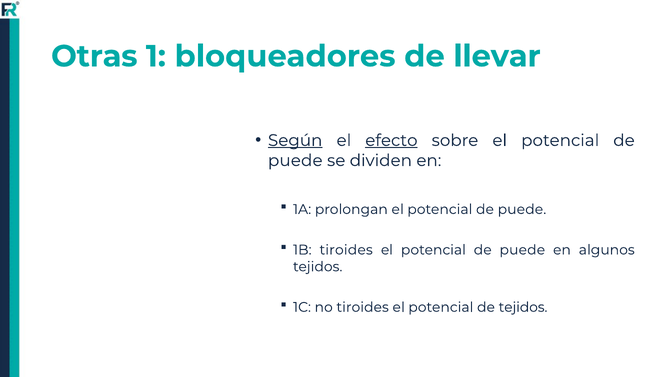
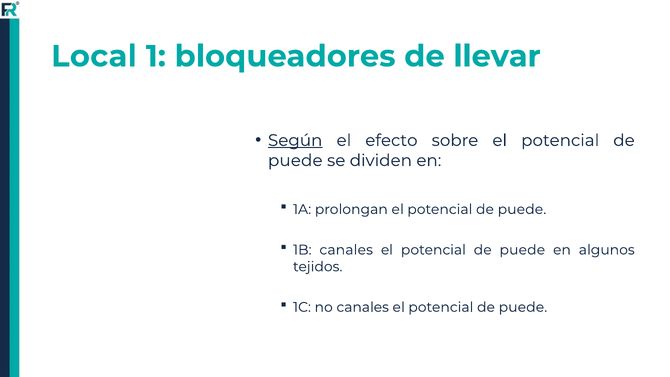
Otras: Otras -> Local
efecto underline: present -> none
1B tiroides: tiroides -> canales
no tiroides: tiroides -> canales
tejidos at (523, 307): tejidos -> puede
